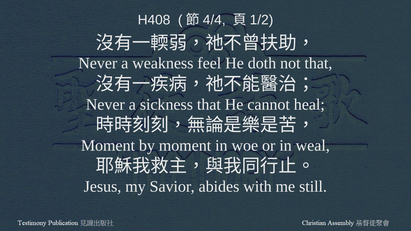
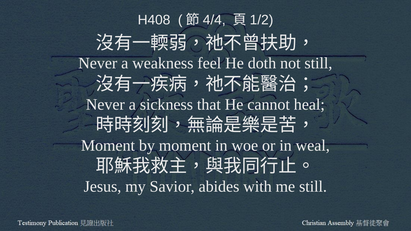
not that: that -> still
